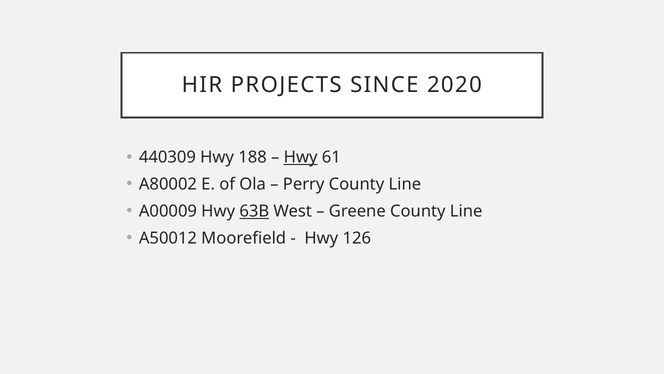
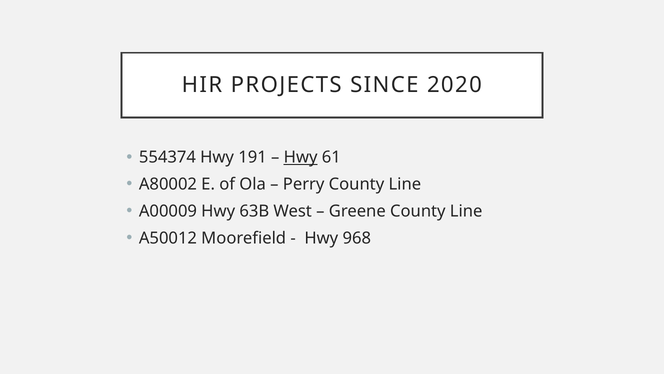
440309: 440309 -> 554374
188: 188 -> 191
63B underline: present -> none
126: 126 -> 968
